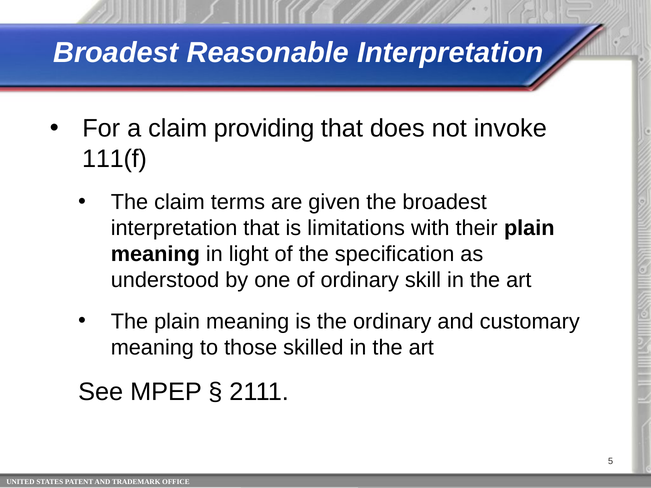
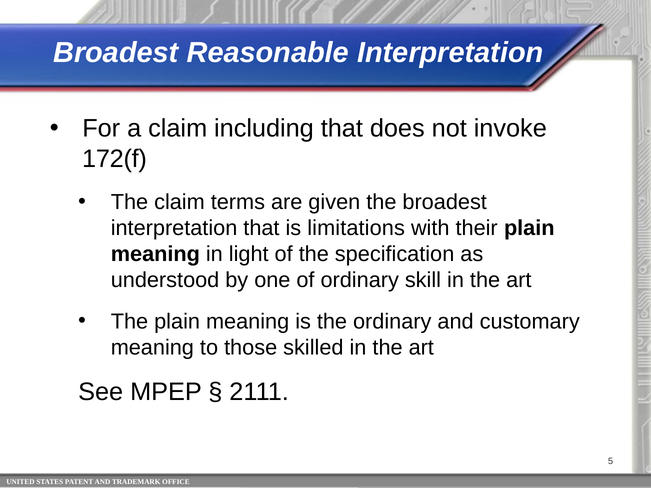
providing: providing -> including
111(f: 111(f -> 172(f
